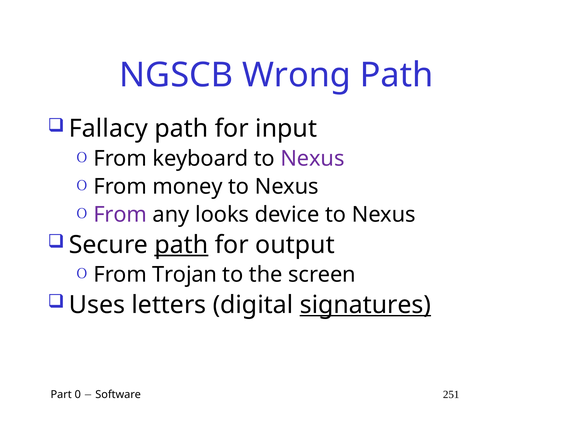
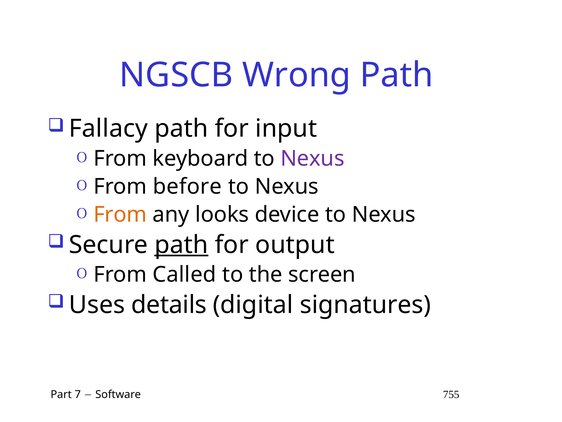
money: money -> before
From at (120, 214) colour: purple -> orange
Trojan: Trojan -> Called
letters: letters -> details
signatures underline: present -> none
0: 0 -> 7
251: 251 -> 755
